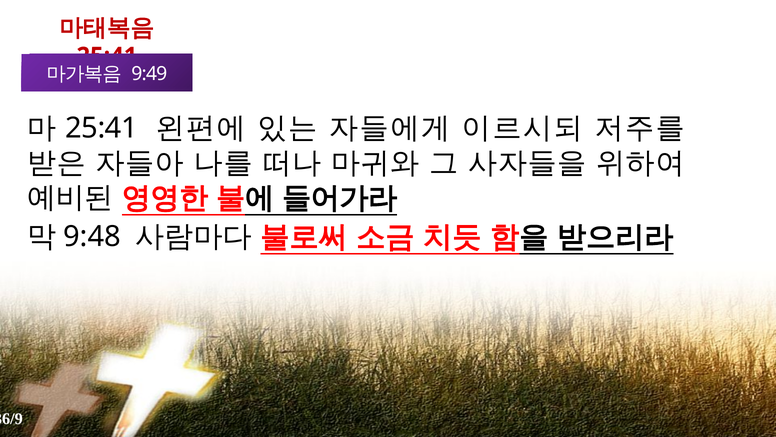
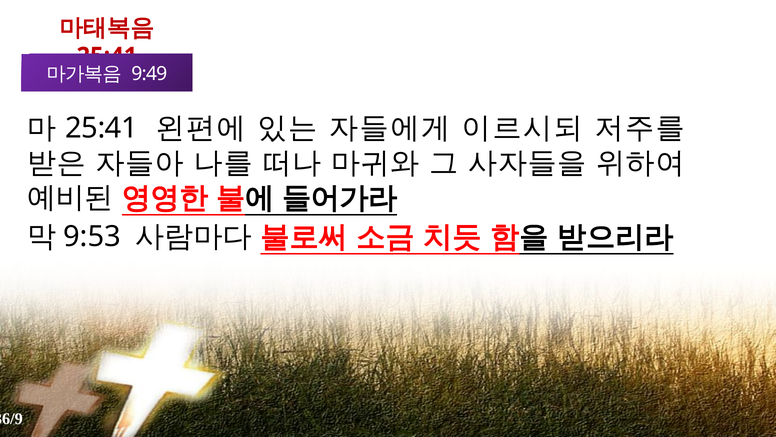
9:48: 9:48 -> 9:53
